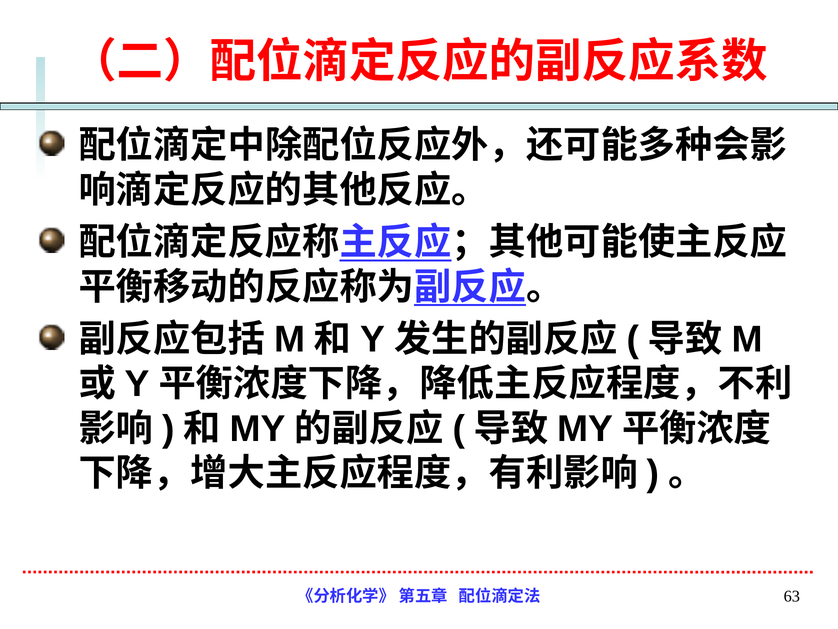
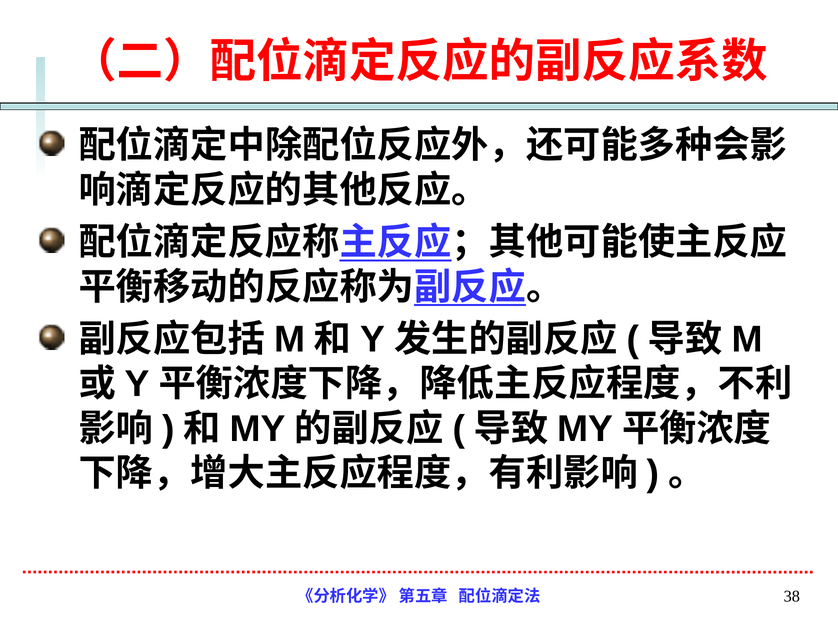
63: 63 -> 38
